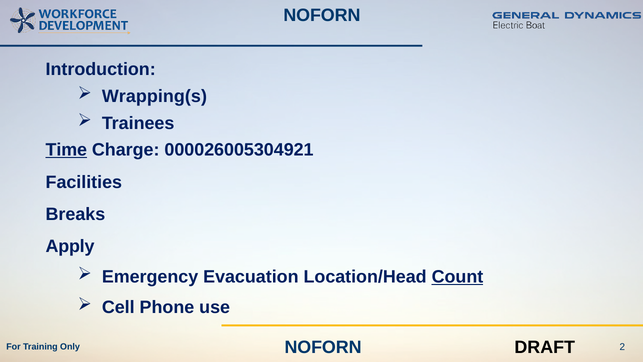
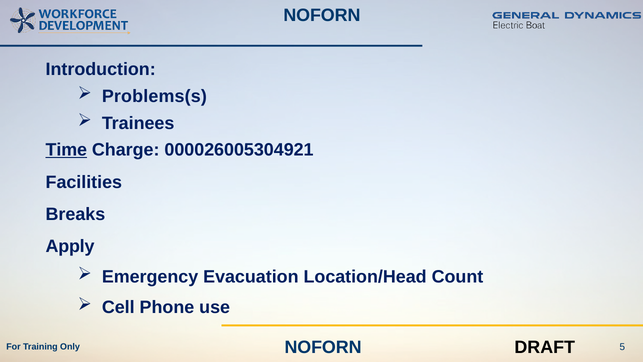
Wrapping(s: Wrapping(s -> Problems(s
Count underline: present -> none
2: 2 -> 5
